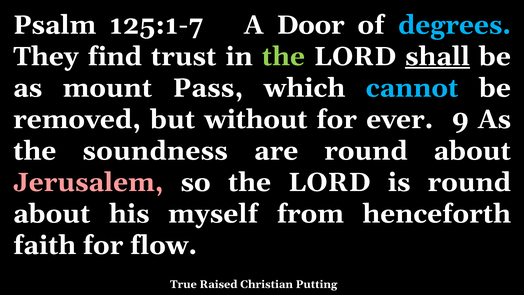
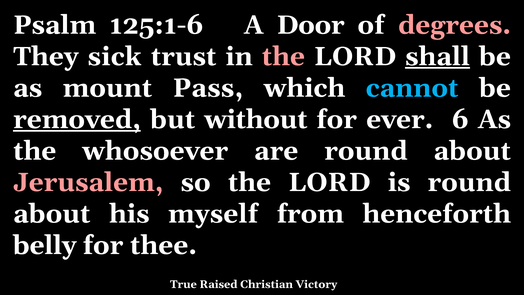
125:1-7: 125:1-7 -> 125:1-6
degrees colour: light blue -> pink
find: find -> sick
the at (283, 57) colour: light green -> pink
removed underline: none -> present
9: 9 -> 6
soundness: soundness -> whosoever
faith: faith -> belly
flow: flow -> thee
Putting: Putting -> Victory
